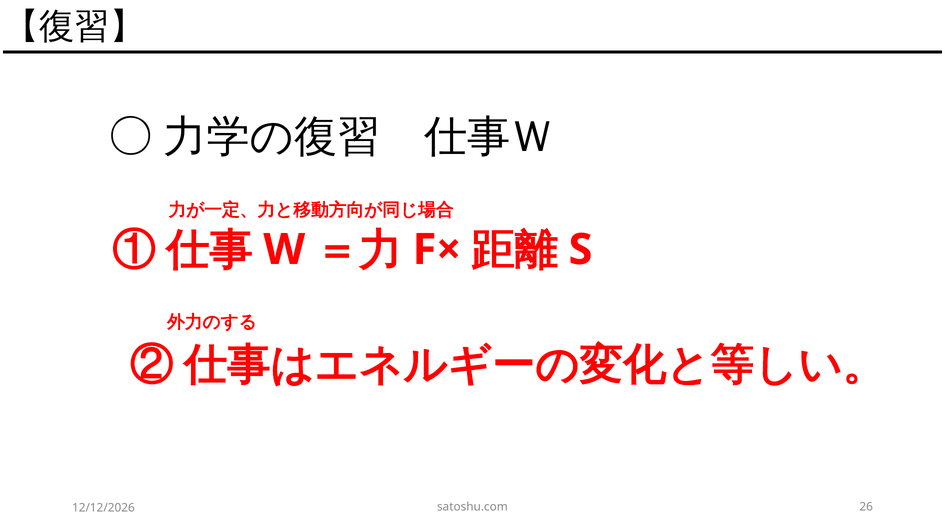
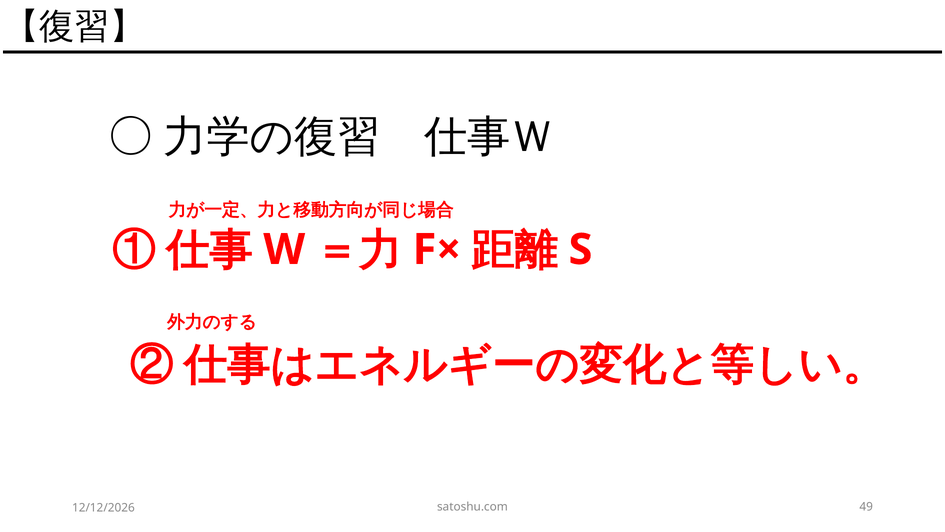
26: 26 -> 49
